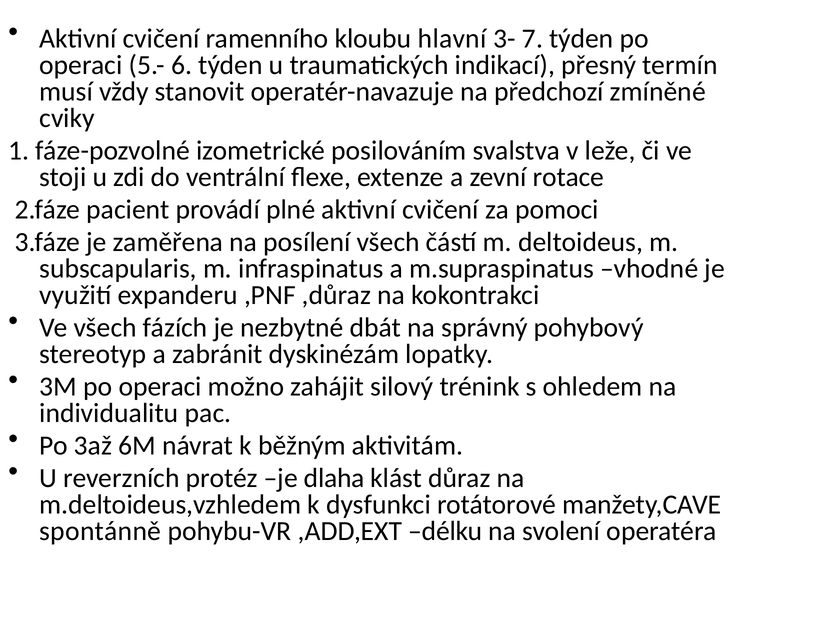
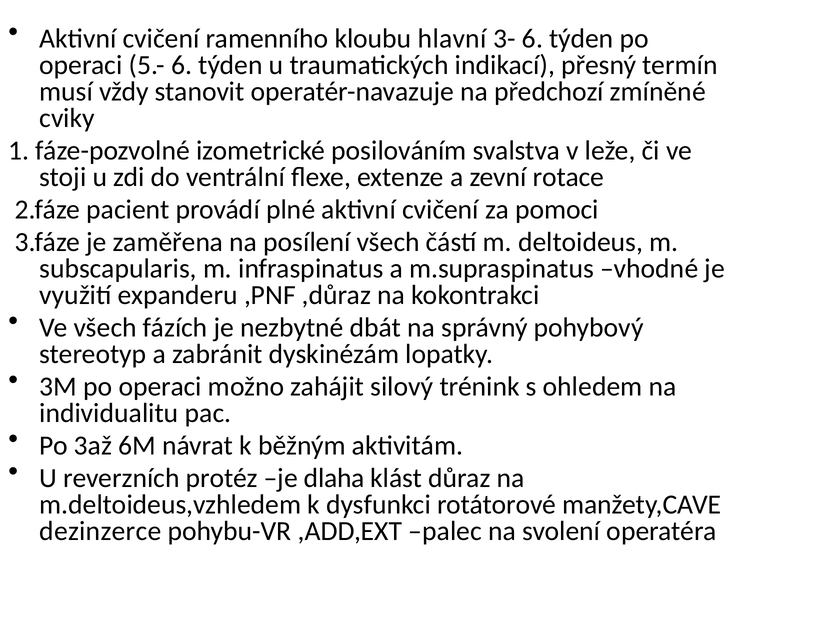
3- 7: 7 -> 6
spontánně: spontánně -> dezinzerce
délku: délku -> palec
